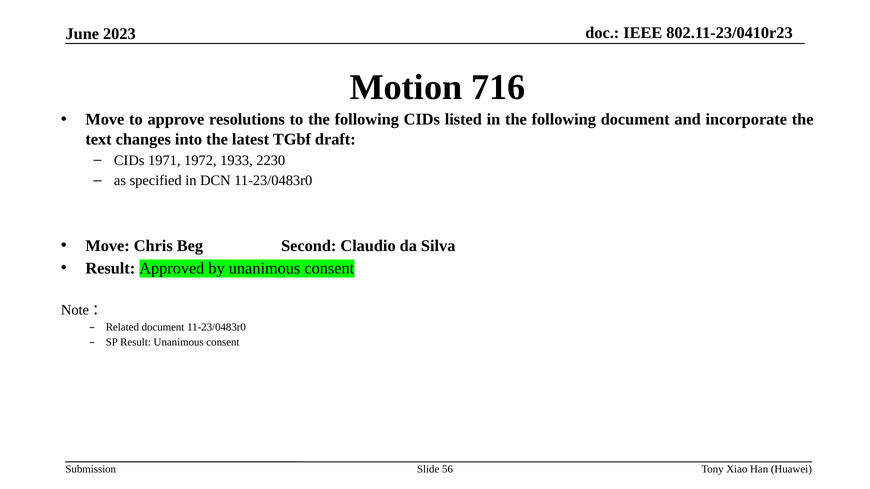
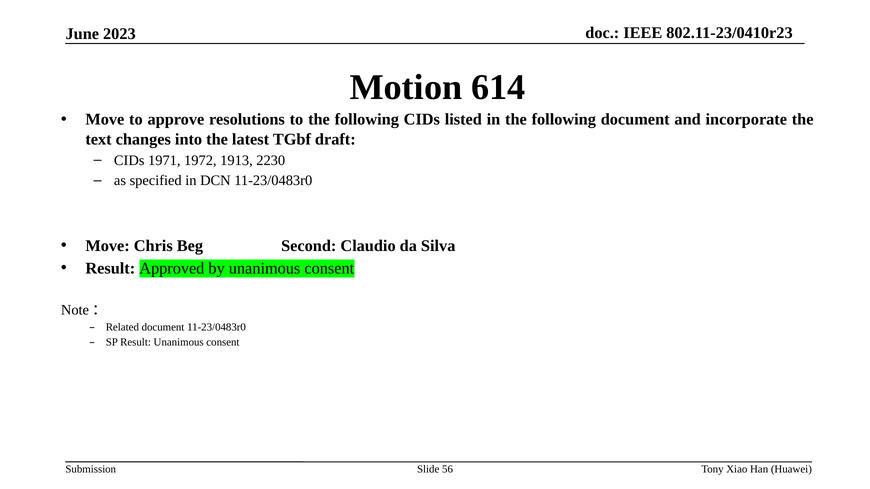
716: 716 -> 614
1933: 1933 -> 1913
